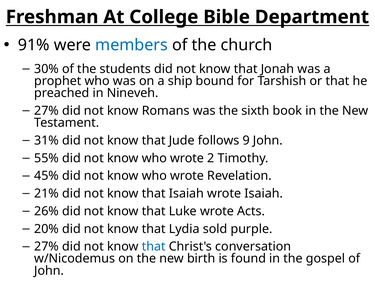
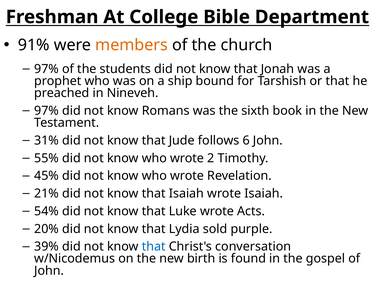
members colour: blue -> orange
30% at (47, 69): 30% -> 97%
27% at (47, 110): 27% -> 97%
9: 9 -> 6
26%: 26% -> 54%
27% at (47, 246): 27% -> 39%
